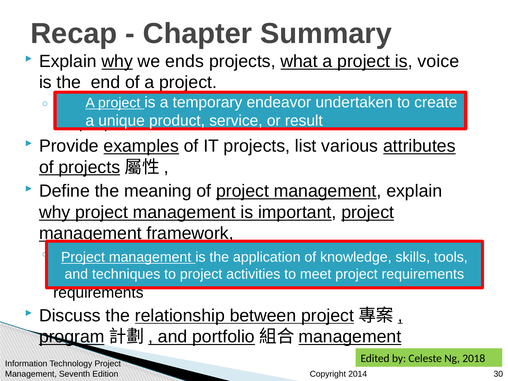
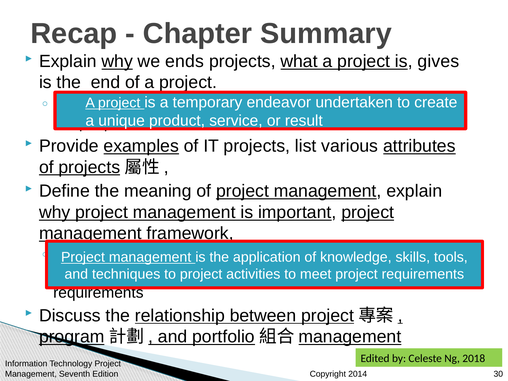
voice: voice -> gives
